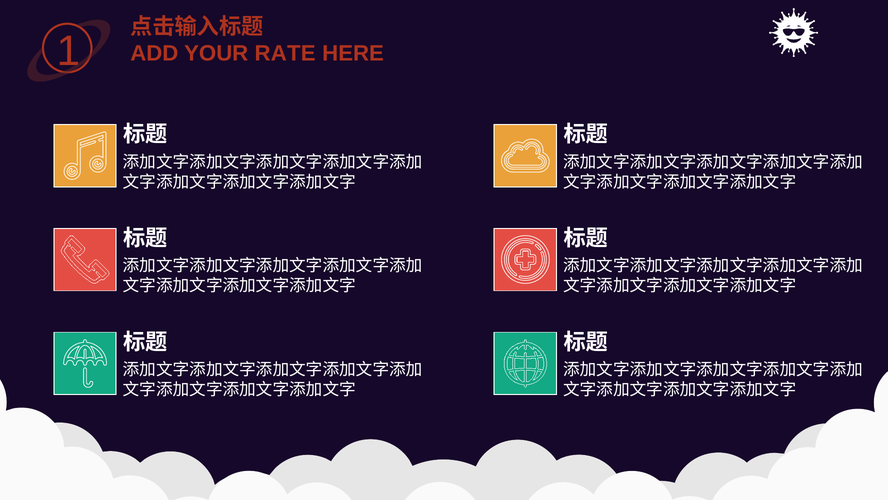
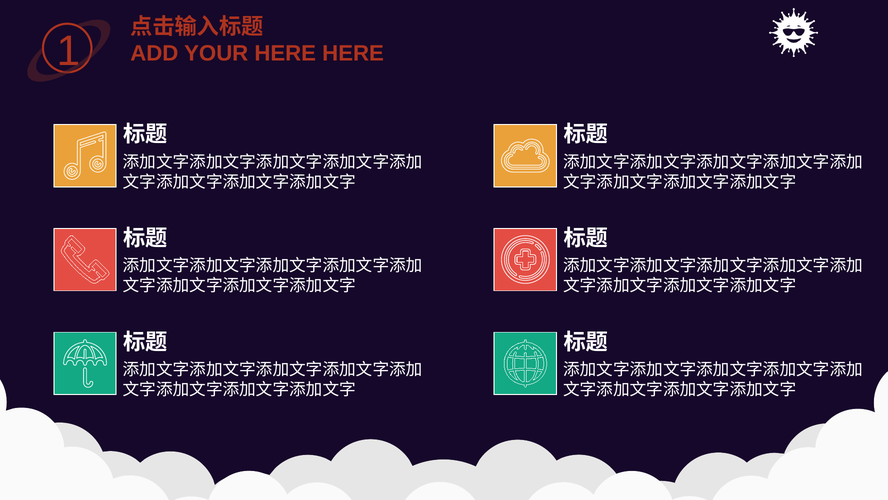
YOUR RATE: RATE -> HERE
